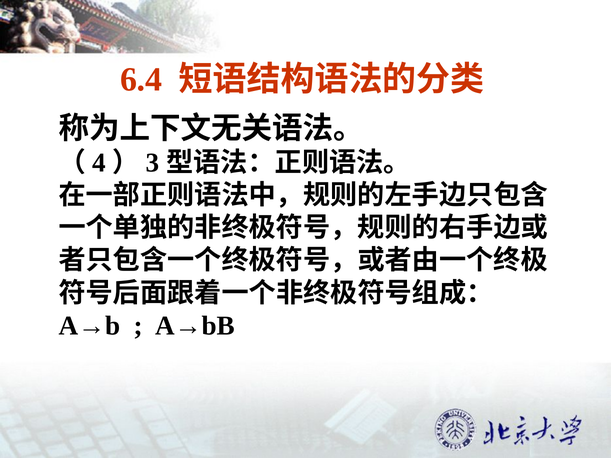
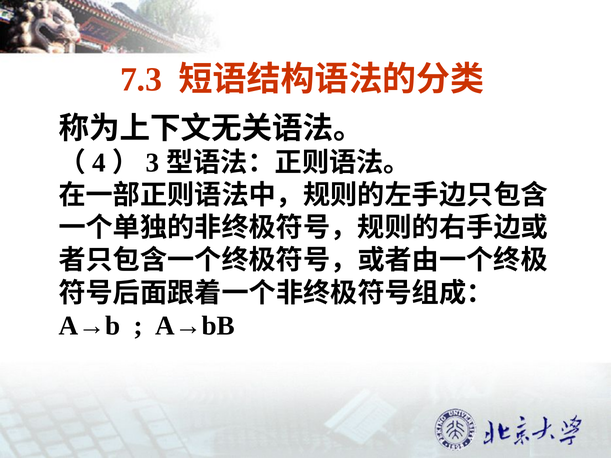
6.4: 6.4 -> 7.3
